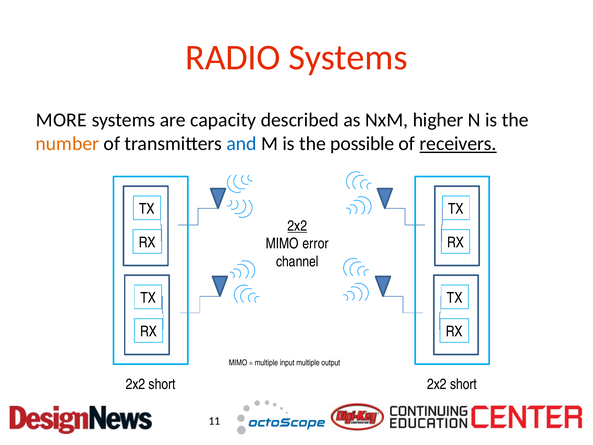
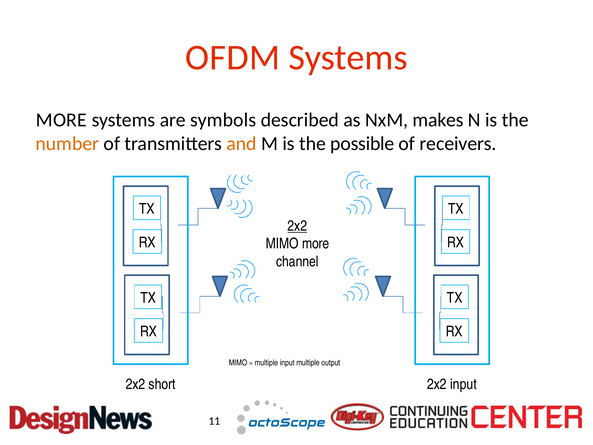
RADIO: RADIO -> OFDM
capacity: capacity -> symbols
higher: higher -> makes
and colour: blue -> orange
receivers underline: present -> none
MIMO error: error -> more
short at (464, 384): short -> input
